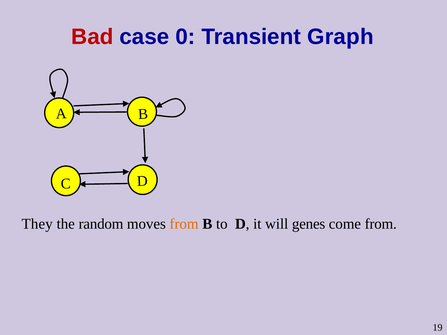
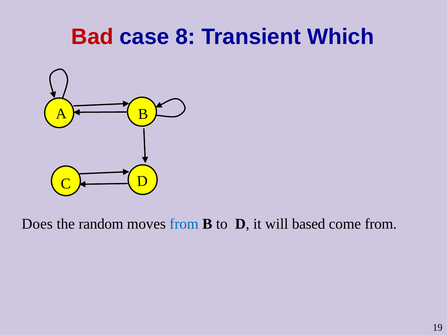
0: 0 -> 8
Graph: Graph -> Which
They: They -> Does
from at (184, 224) colour: orange -> blue
genes: genes -> based
